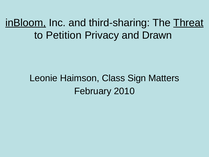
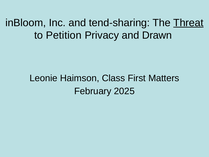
inBloom underline: present -> none
third-sharing: third-sharing -> tend-sharing
Sign: Sign -> First
2010: 2010 -> 2025
